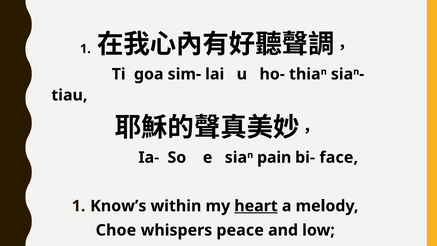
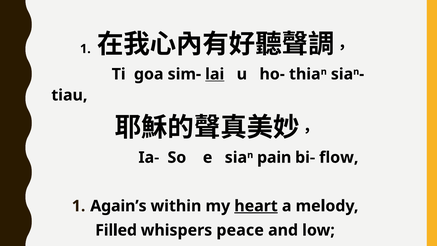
lai underline: none -> present
face: face -> flow
Know’s: Know’s -> Again’s
Choe: Choe -> Filled
